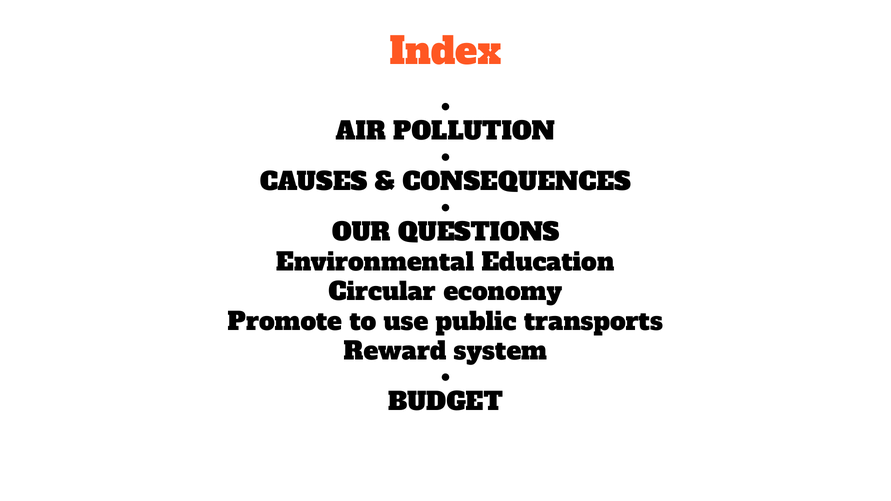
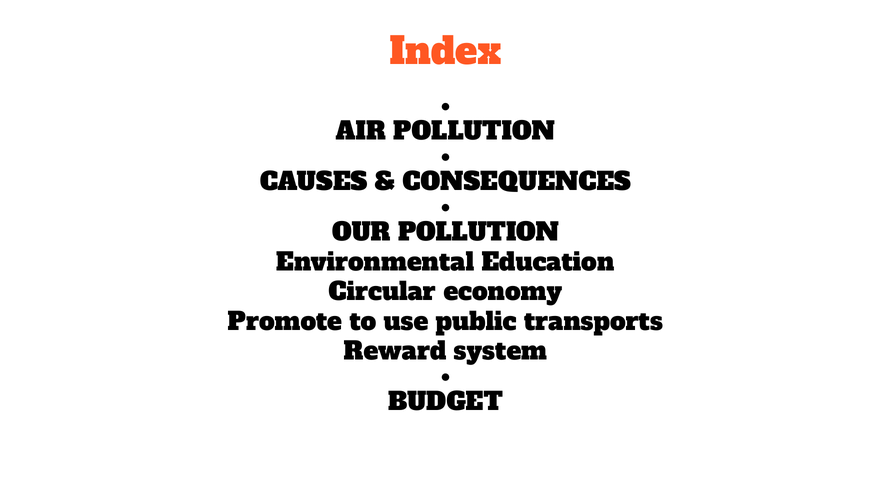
OUR QUESTIONS: QUESTIONS -> POLLUTION
